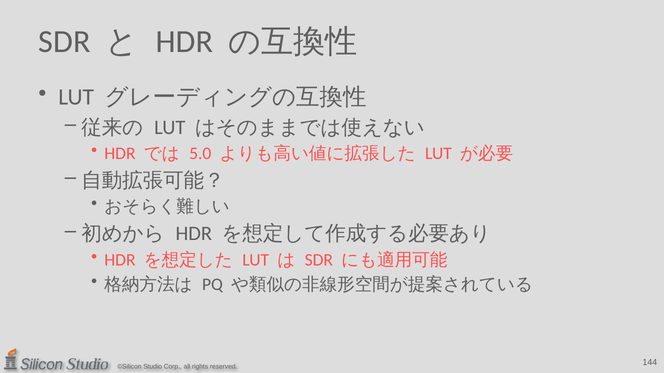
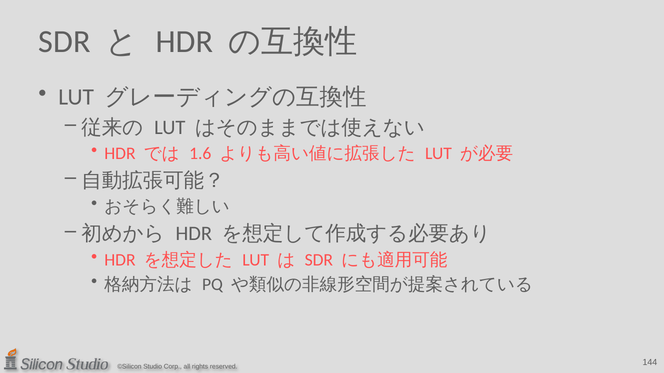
5.0: 5.0 -> 1.6
